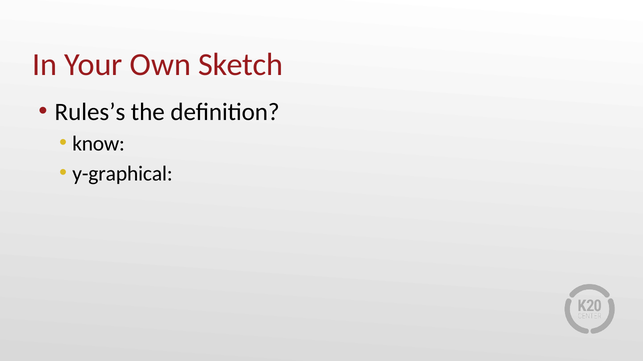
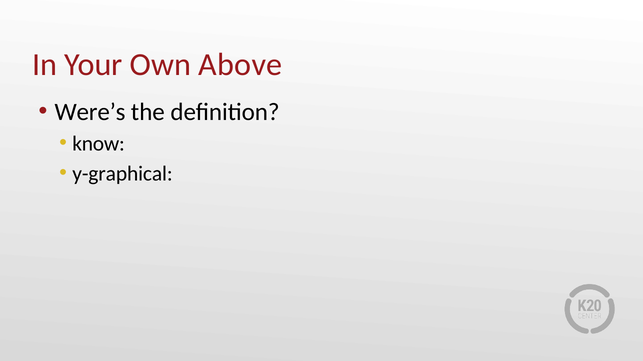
Sketch: Sketch -> Above
Rules’s: Rules’s -> Were’s
